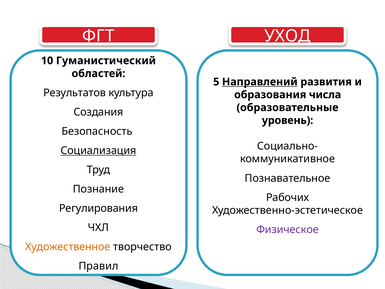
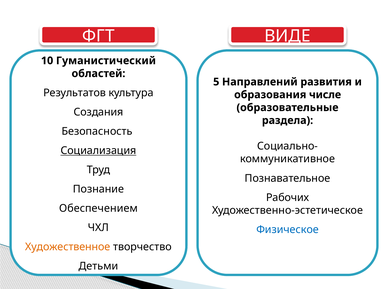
УХОД: УХОД -> ВИДЕ
Направлений underline: present -> none
числа: числа -> числе
уровень: уровень -> раздела
Регулирования: Регулирования -> Обеспечением
Физическое colour: purple -> blue
Правил: Правил -> Детьми
